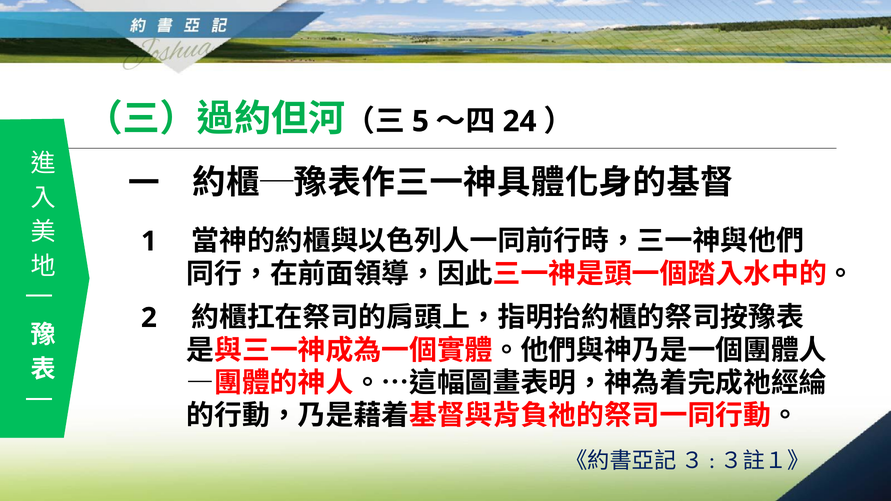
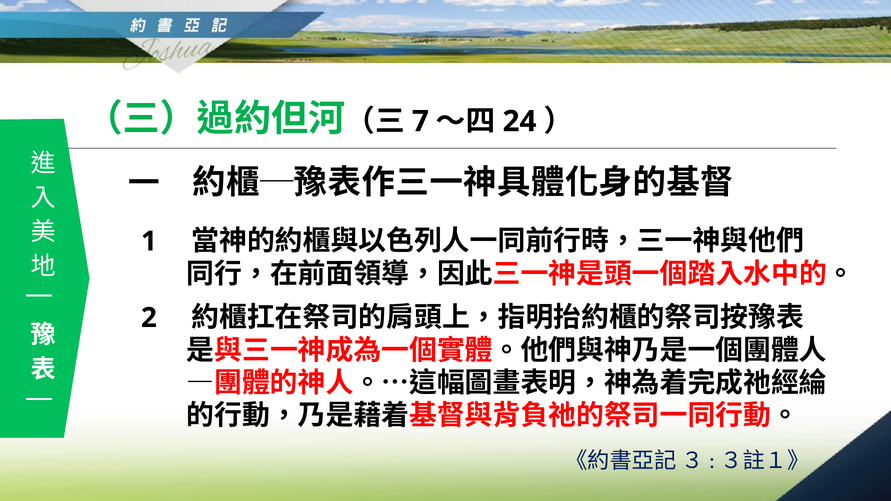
5: 5 -> 7
